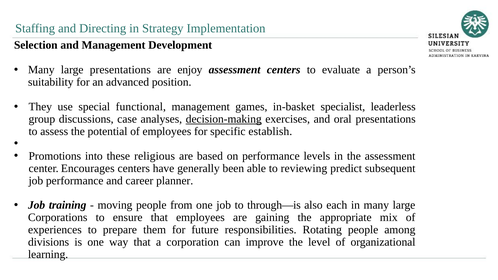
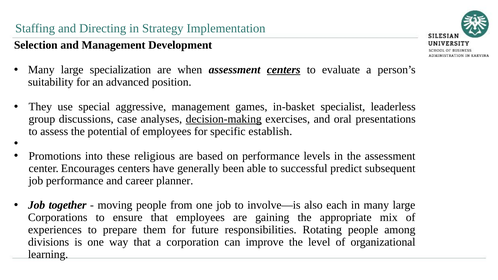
large presentations: presentations -> specialization
enjoy: enjoy -> when
centers at (284, 70) underline: none -> present
functional: functional -> aggressive
reviewing: reviewing -> successful
training: training -> together
through—is: through—is -> involve—is
